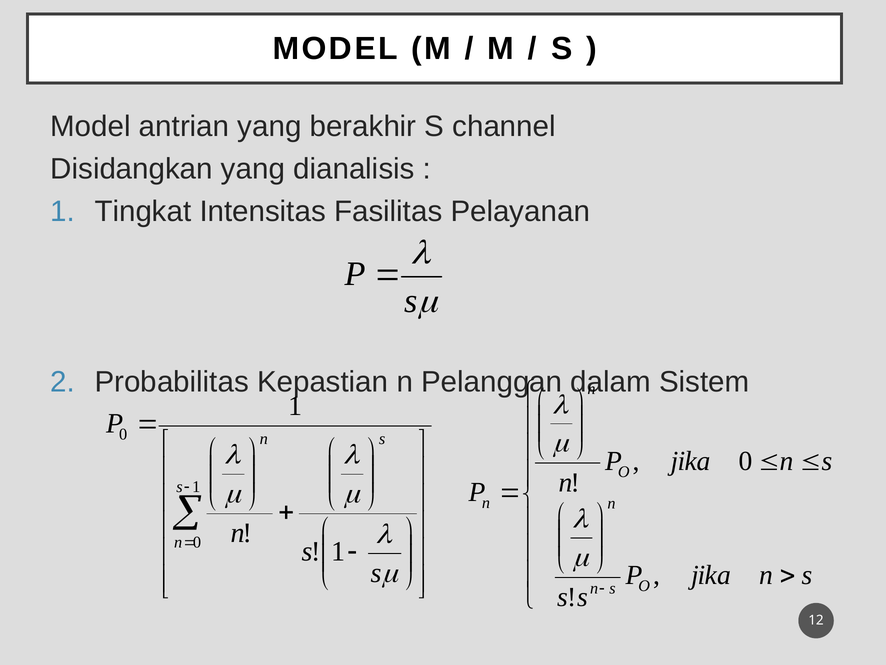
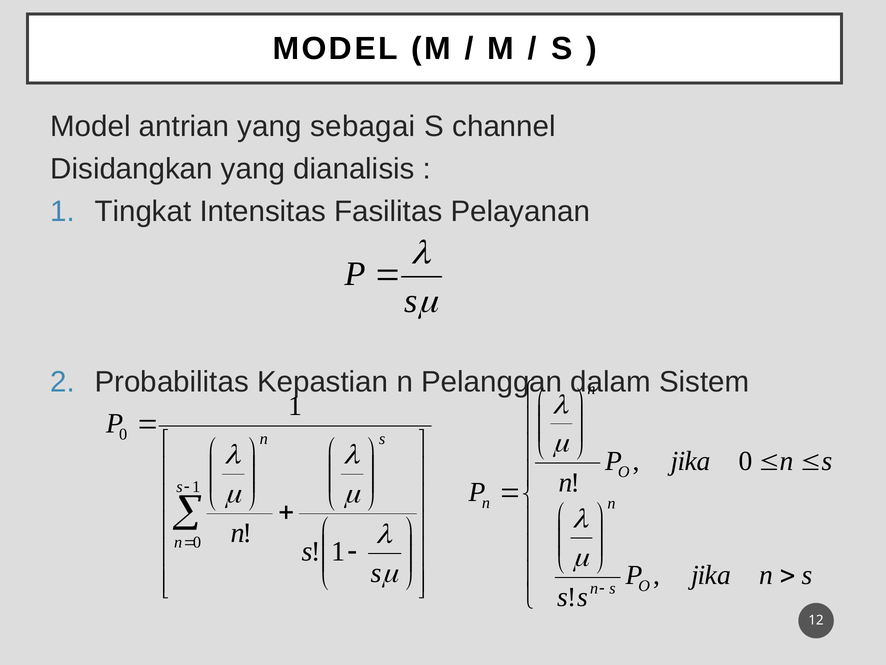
berakhir: berakhir -> sebagai
